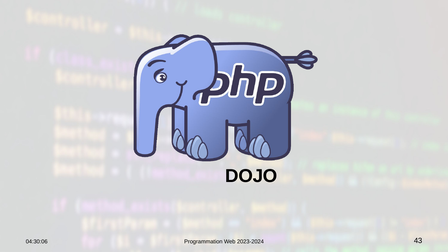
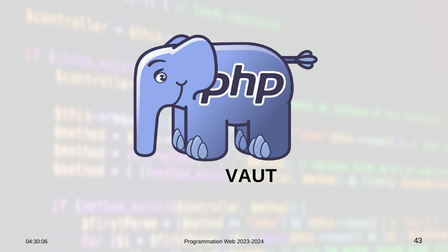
DOJO: DOJO -> VAUT
